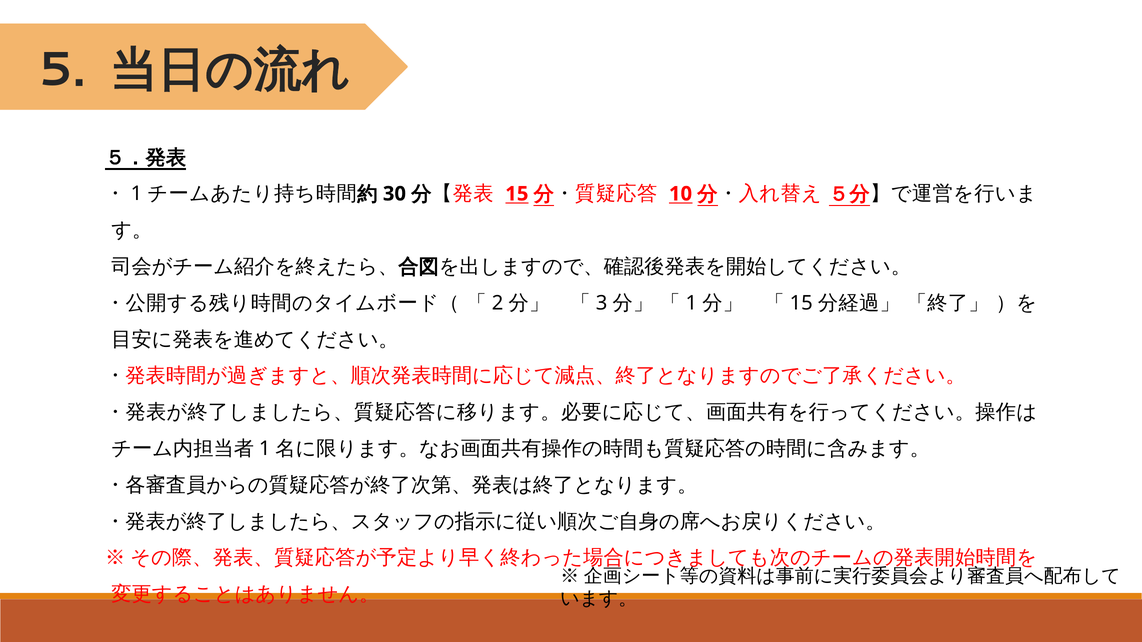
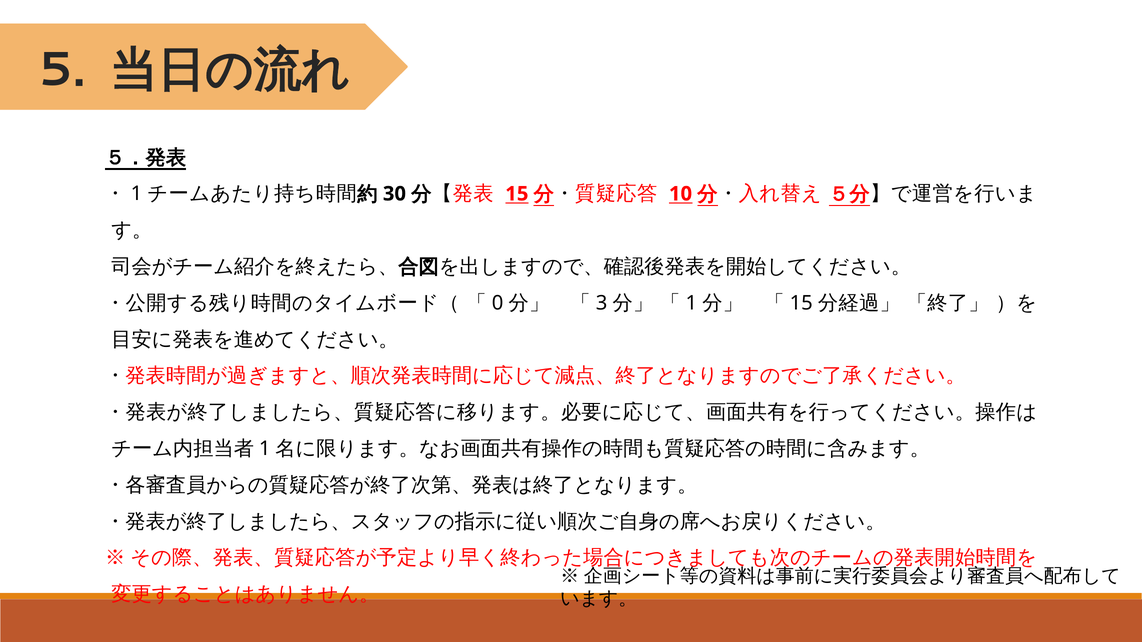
2: 2 -> 0
